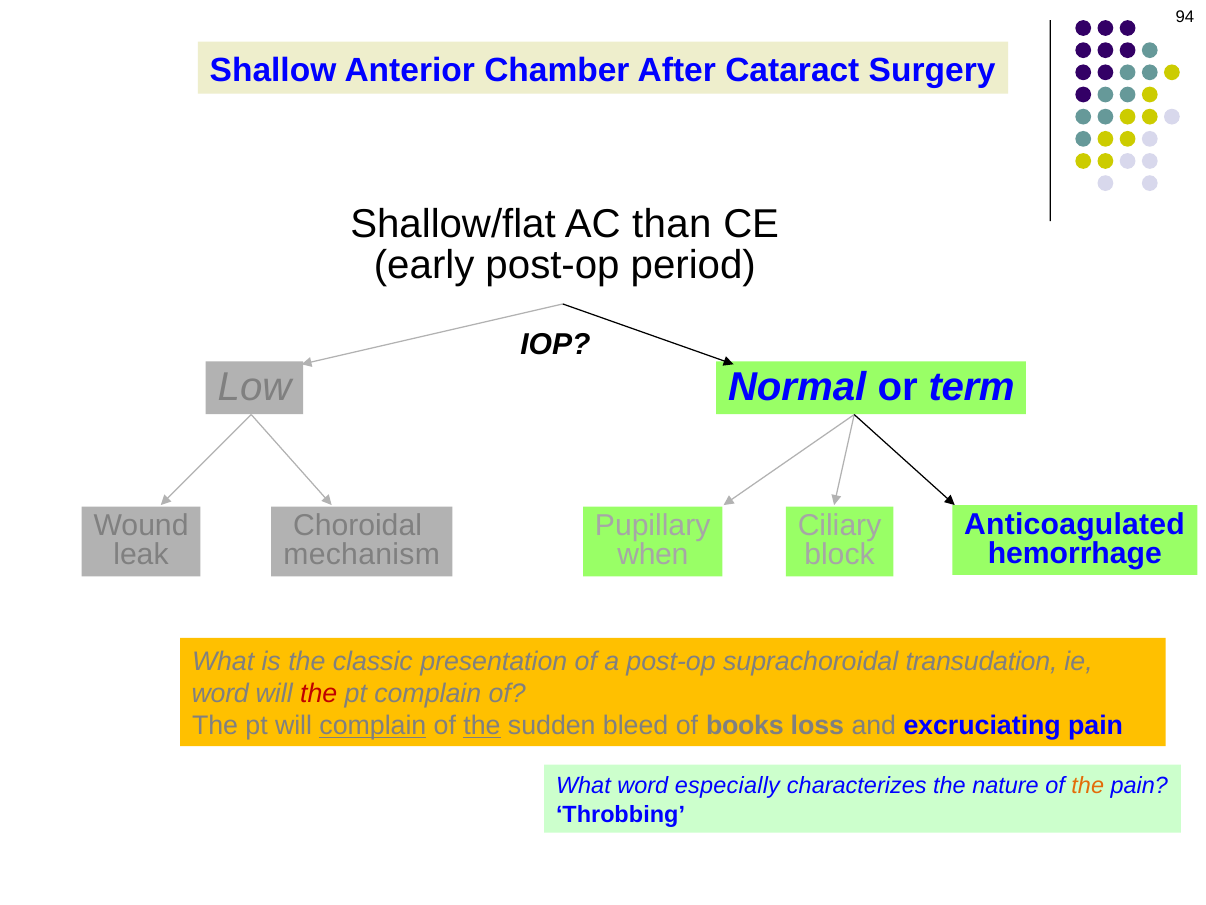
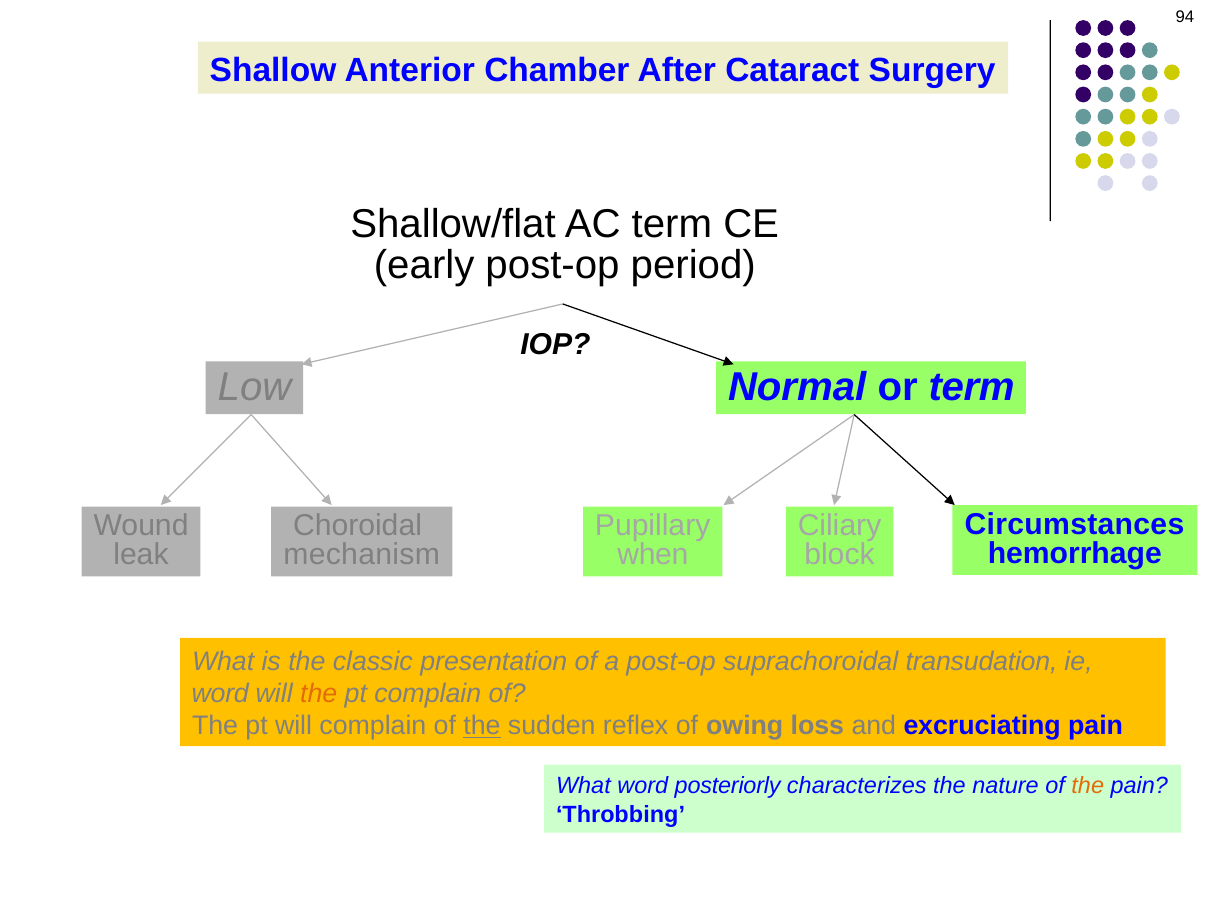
AC than: than -> term
Anticoagulated: Anticoagulated -> Circumstances
the at (319, 694) colour: red -> orange
complain at (373, 726) underline: present -> none
bleed: bleed -> reflex
books: books -> owing
especially: especially -> posteriorly
